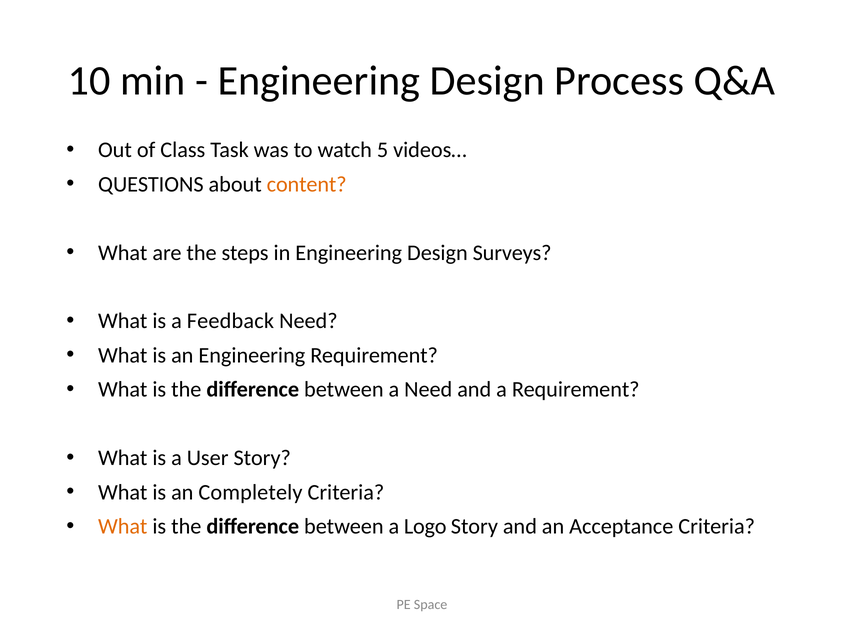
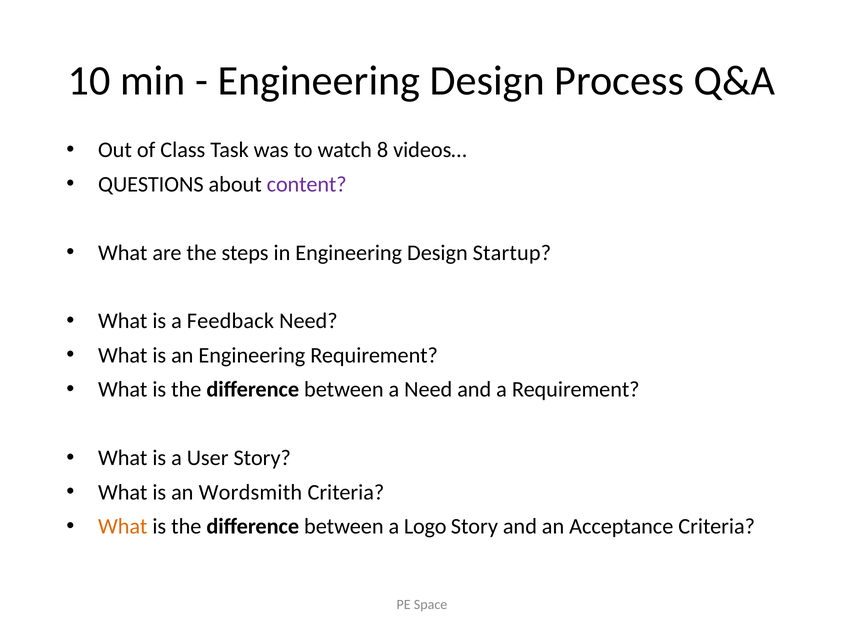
5: 5 -> 8
content colour: orange -> purple
Surveys: Surveys -> Startup
Completely: Completely -> Wordsmith
